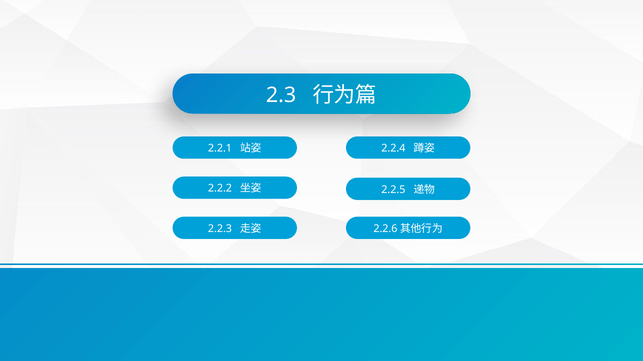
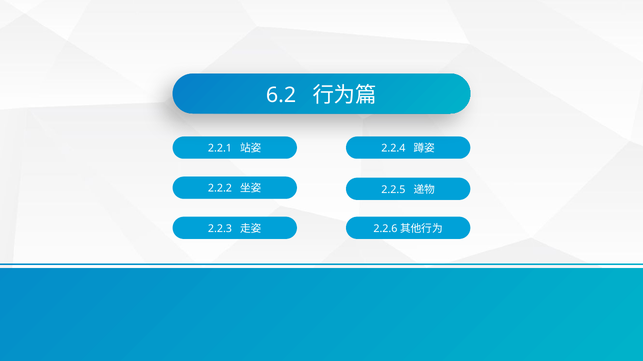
2.3: 2.3 -> 6.2
